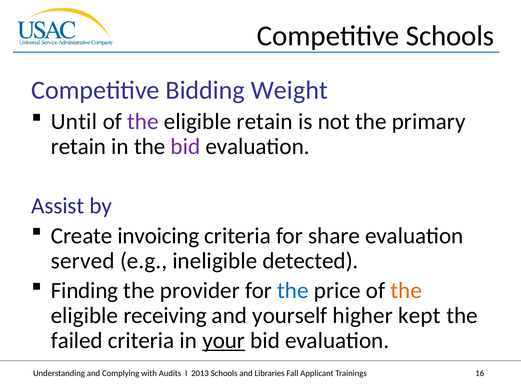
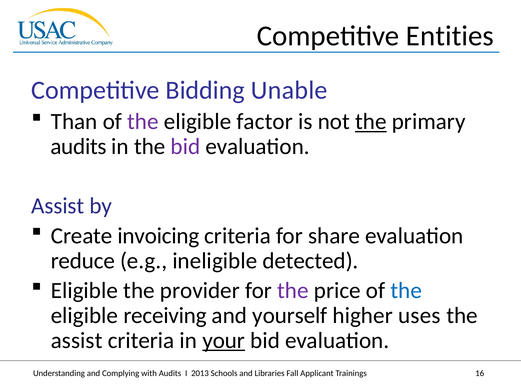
Competitive Schools: Schools -> Entities
Weight: Weight -> Unable
Until: Until -> Than
eligible retain: retain -> factor
the at (371, 122) underline: none -> present
retain at (78, 147): retain -> audits
served: served -> reduce
Finding at (84, 290): Finding -> Eligible
the at (293, 290) colour: blue -> purple
the at (406, 290) colour: orange -> blue
kept: kept -> uses
failed at (77, 340): failed -> assist
